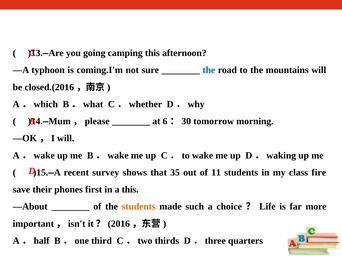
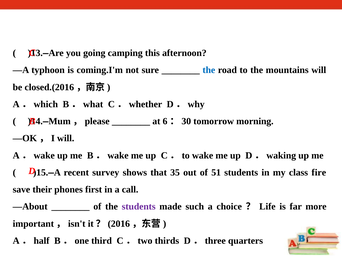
11: 11 -> 51
a this: this -> call
students at (139, 207) colour: orange -> purple
